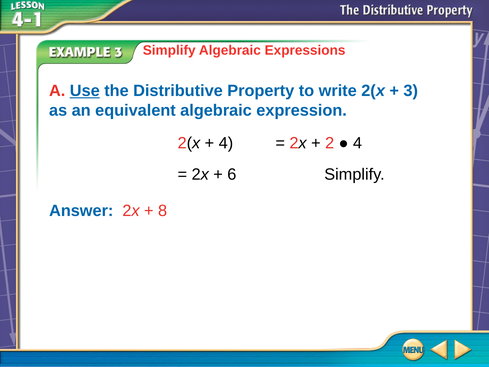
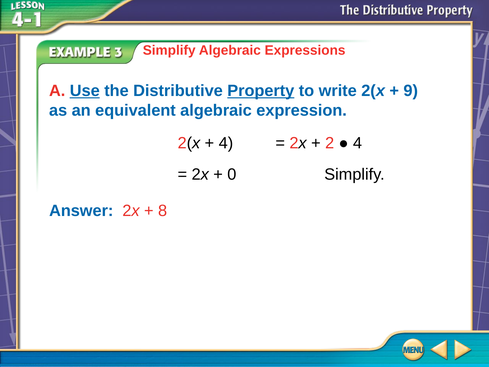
Property underline: none -> present
3: 3 -> 9
6: 6 -> 0
